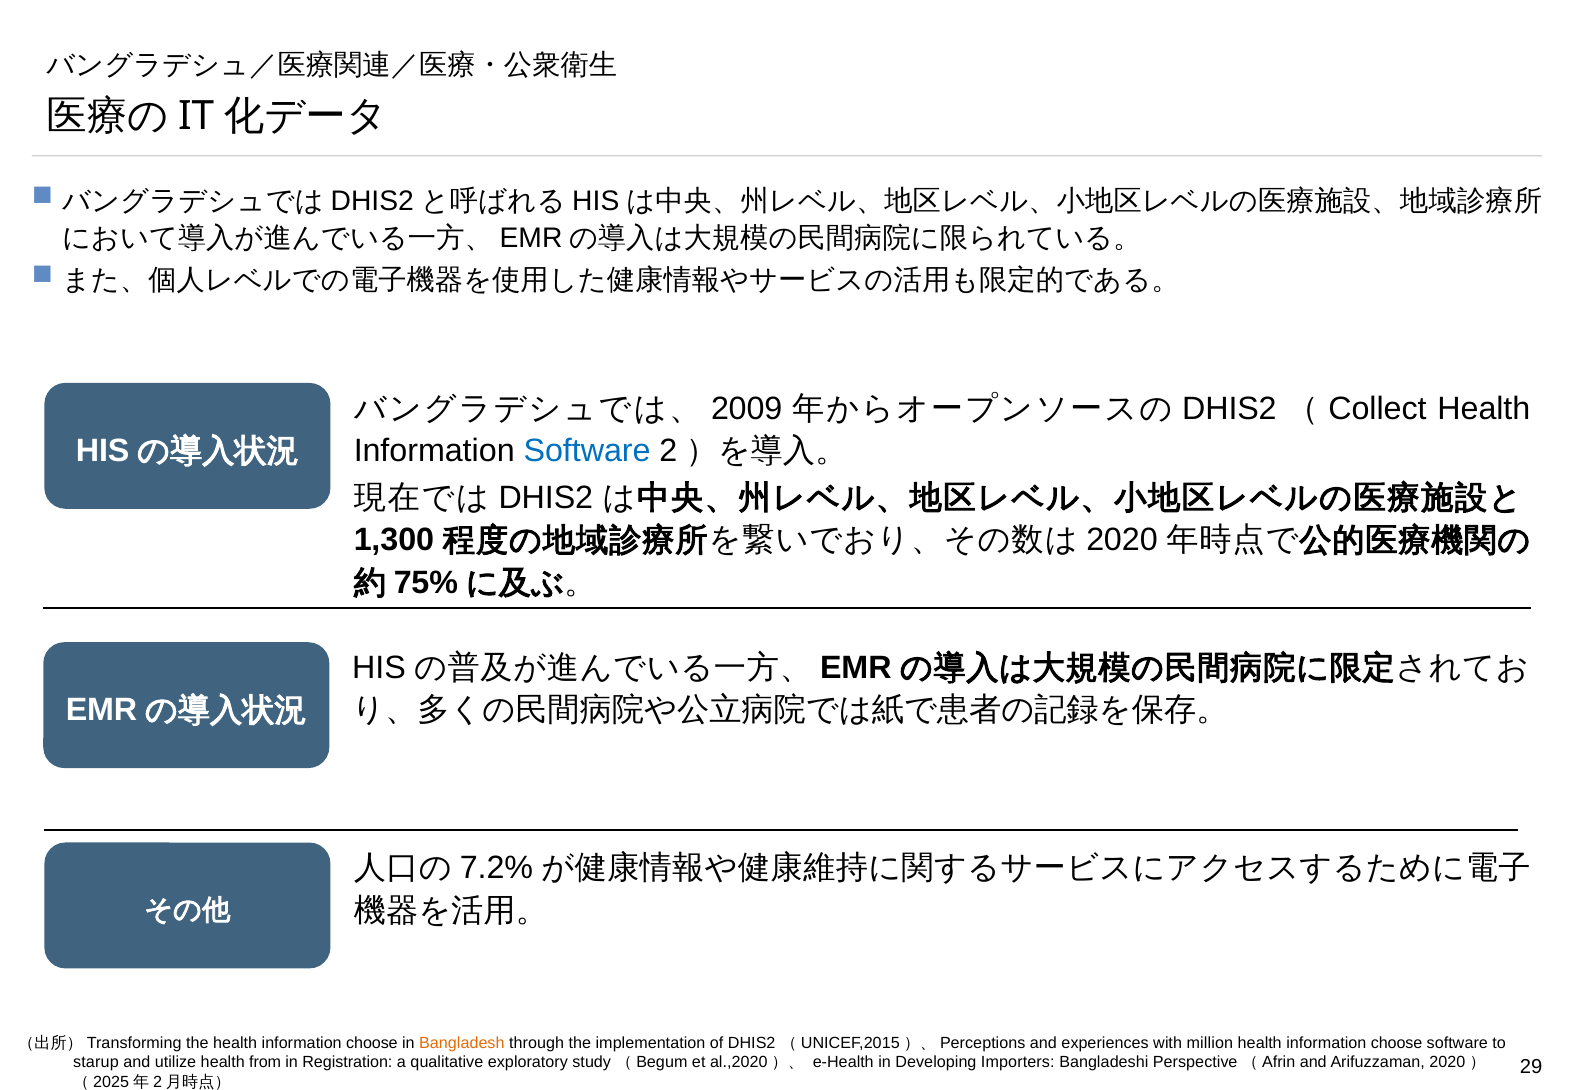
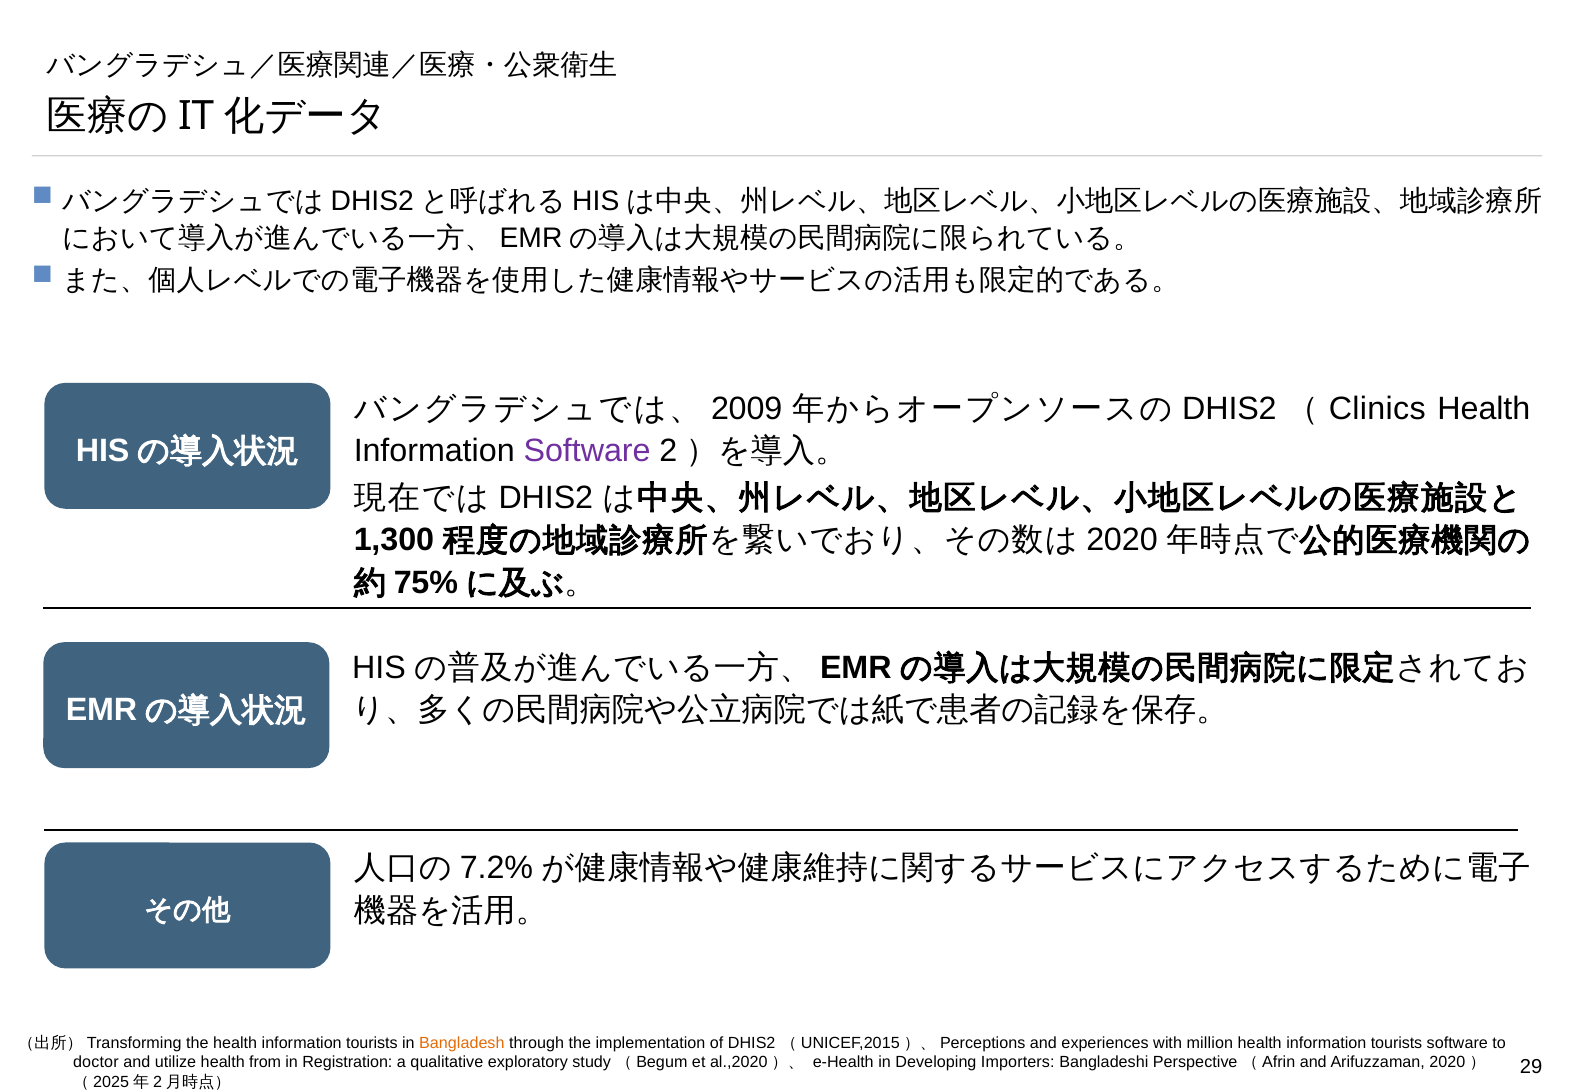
Collect: Collect -> Clinics
Software at (587, 451) colour: blue -> purple
the health information choose: choose -> tourists
choose at (1397, 1043): choose -> tourists
starup: starup -> doctor
